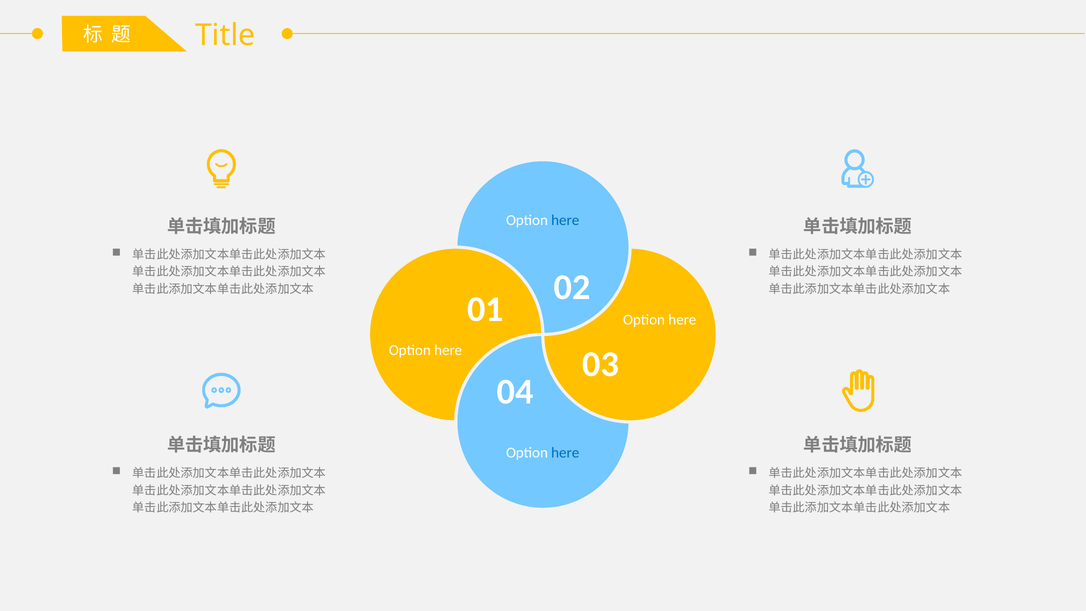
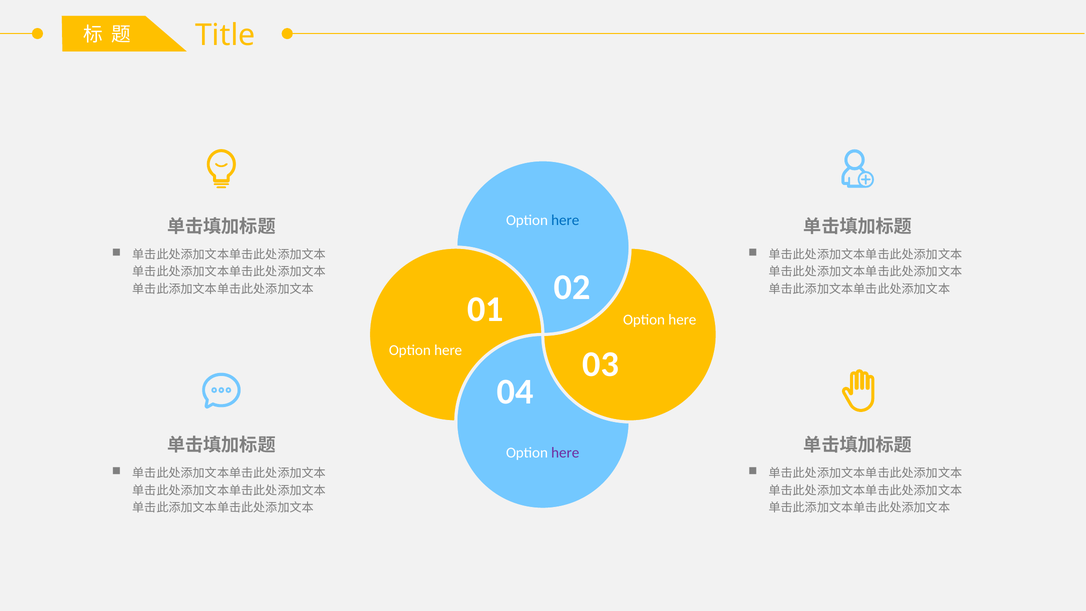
here at (565, 453) colour: blue -> purple
